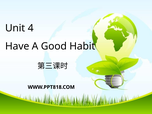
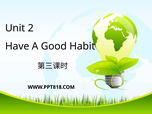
4: 4 -> 2
